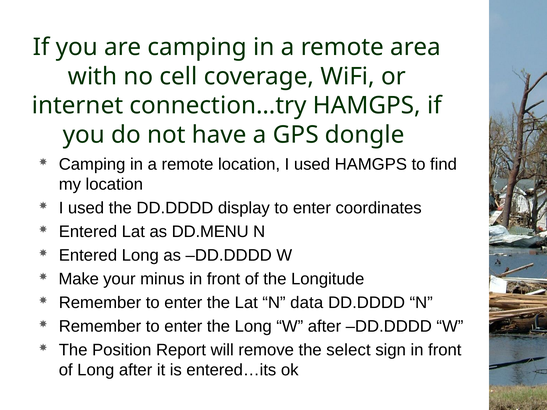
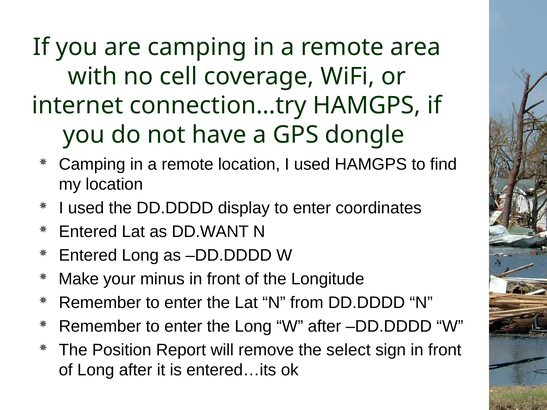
DD.MENU: DD.MENU -> DD.WANT
data: data -> from
